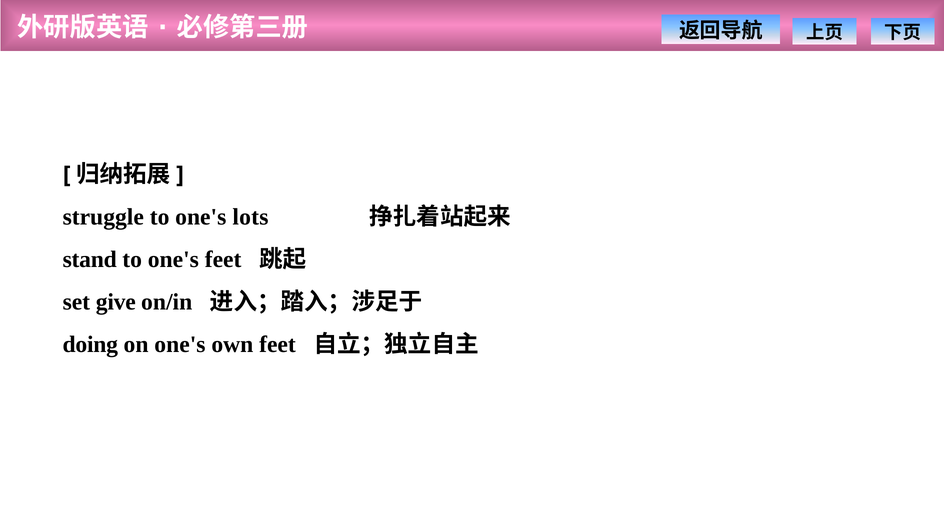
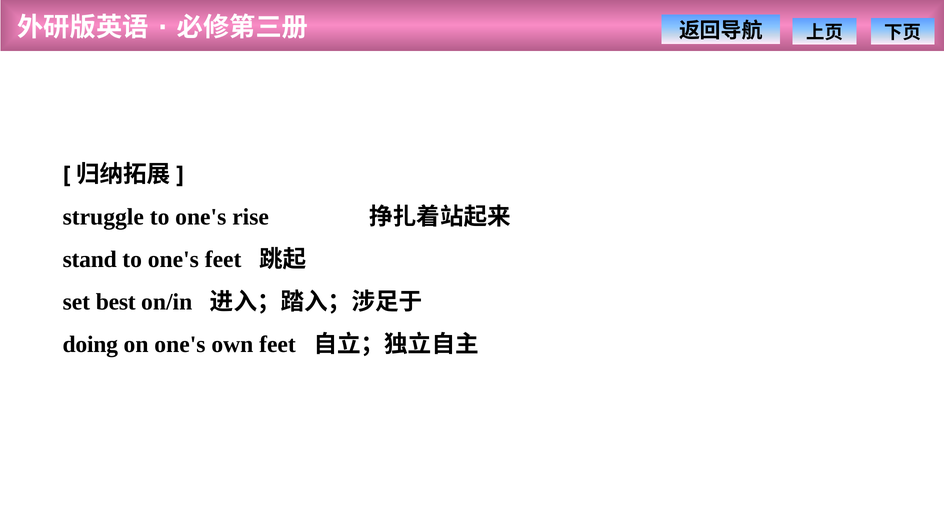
lots: lots -> rise
give: give -> best
